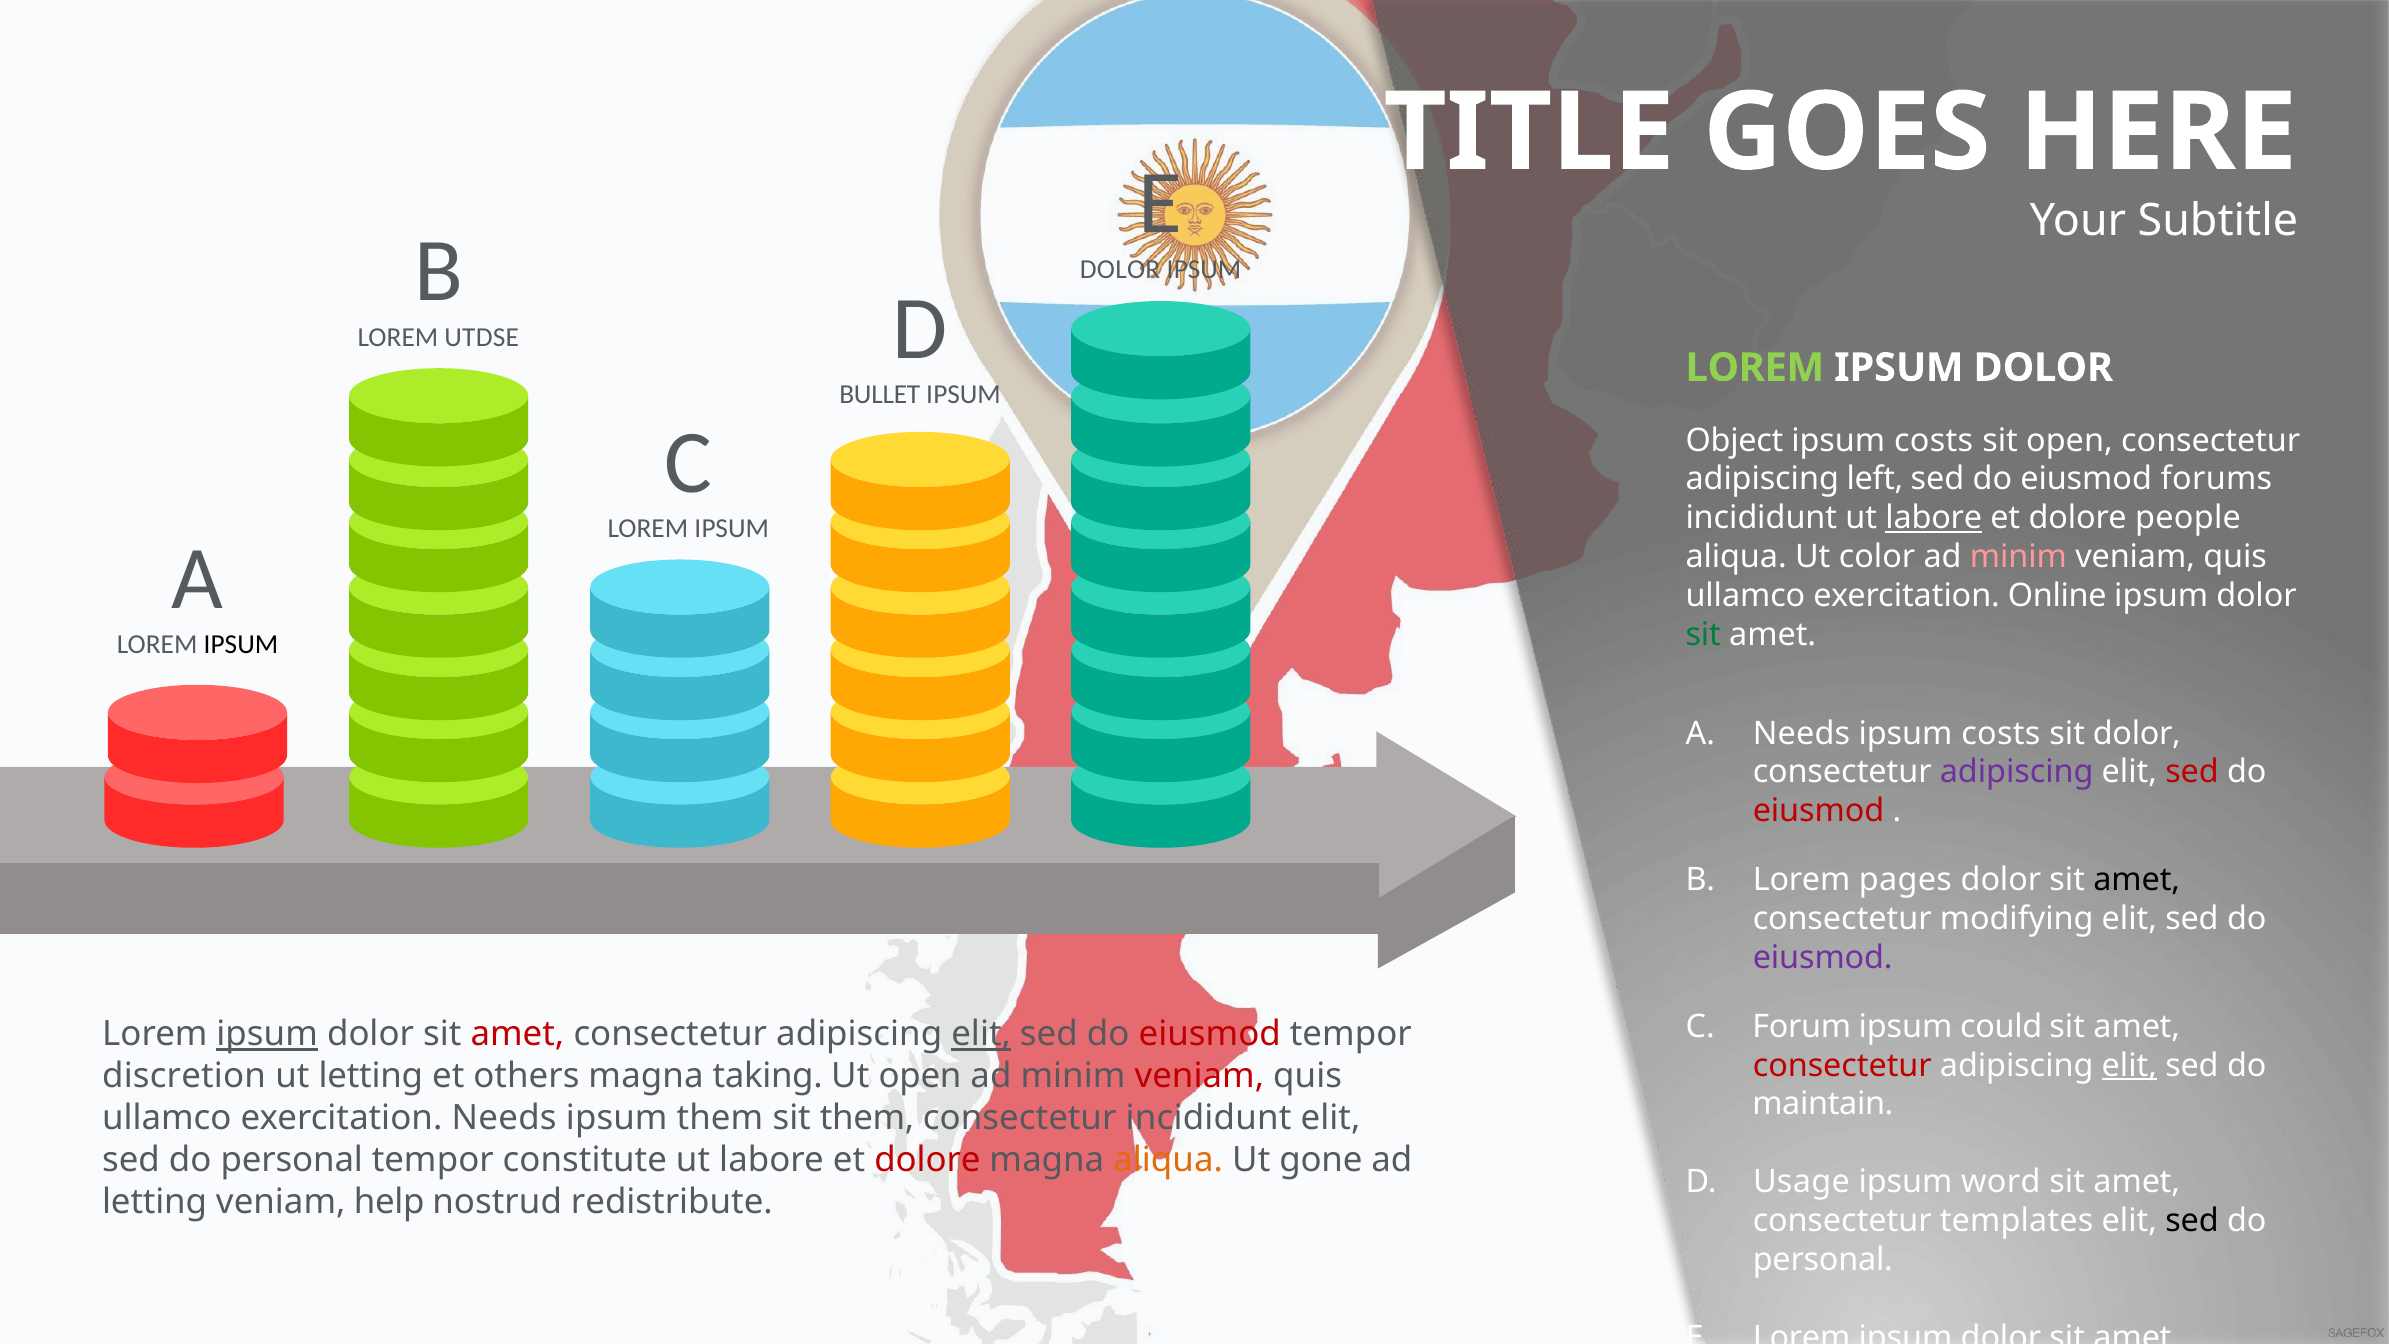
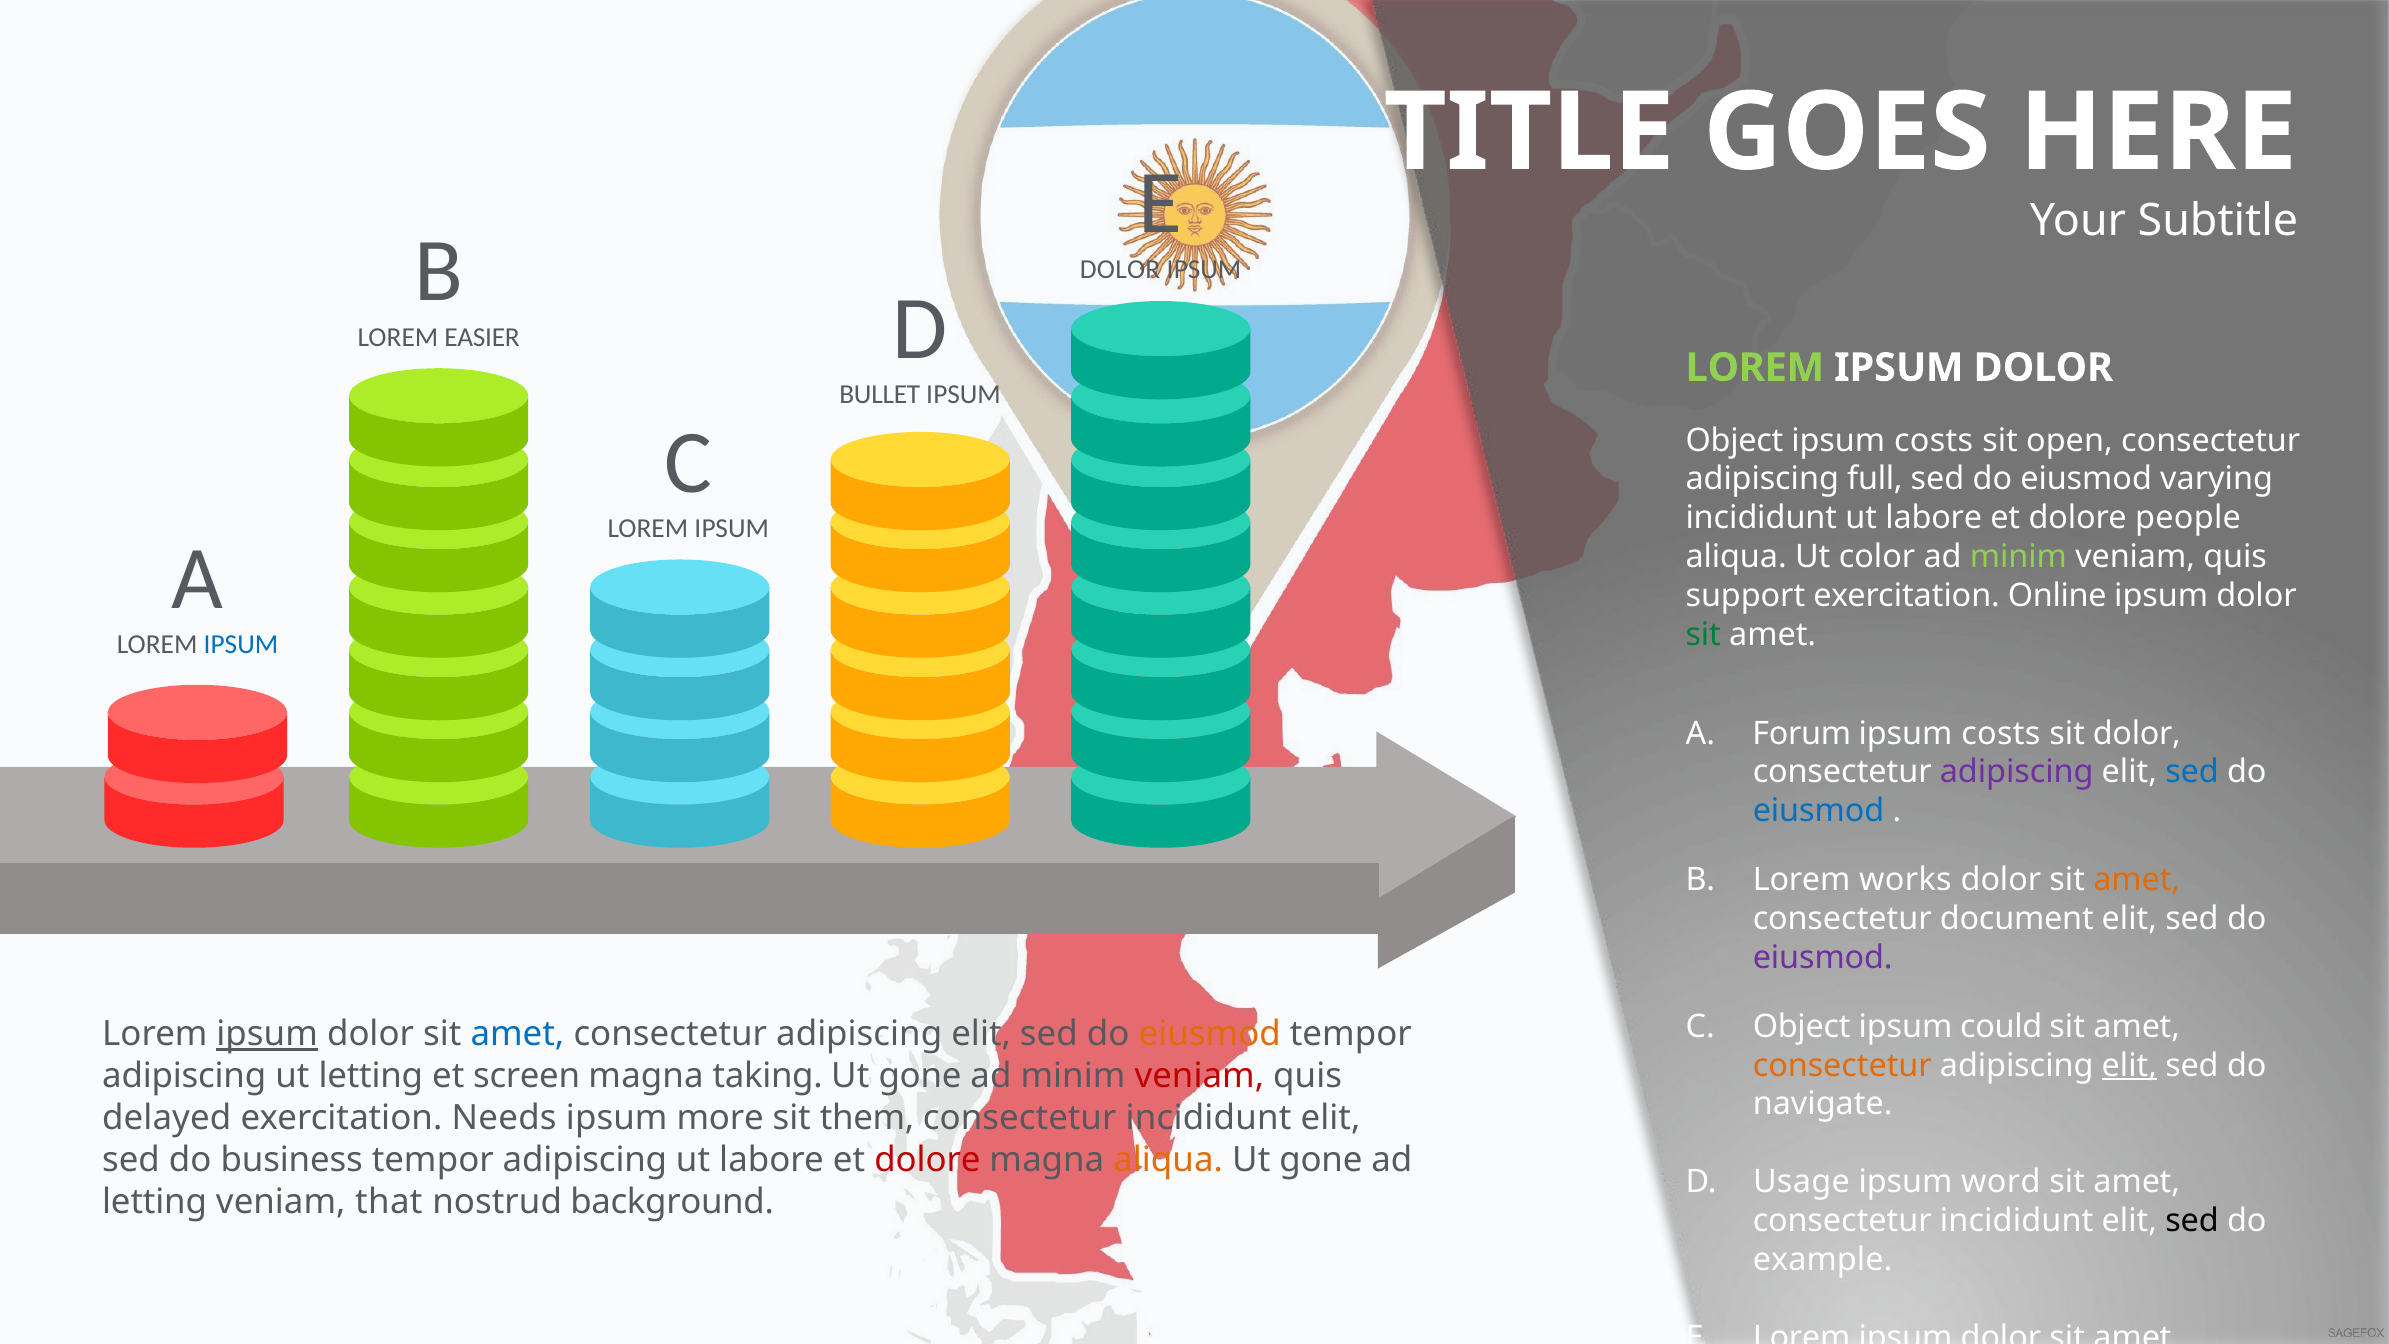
UTDSE: UTDSE -> EASIER
left: left -> full
forums: forums -> varying
labore at (1934, 518) underline: present -> none
minim at (2018, 557) colour: pink -> light green
ullamco at (1745, 596): ullamco -> support
IPSUM at (241, 645) colour: black -> blue
A Needs: Needs -> Forum
sed at (2192, 772) colour: red -> blue
eiusmod at (1818, 811) colour: red -> blue
pages: pages -> works
amet at (2137, 880) colour: black -> orange
modifying: modifying -> document
C Forum: Forum -> Object
amet at (517, 1034) colour: red -> blue
elit at (981, 1034) underline: present -> none
eiusmod at (1210, 1034) colour: red -> orange
consectetur at (1842, 1065) colour: red -> orange
discretion at (184, 1076): discretion -> adipiscing
others: others -> screen
open at (920, 1076): open -> gone
maintain: maintain -> navigate
ullamco at (167, 1118): ullamco -> delayed
ipsum them: them -> more
personal at (292, 1160): personal -> business
constitute at (585, 1160): constitute -> adipiscing
help: help -> that
redistribute: redistribute -> background
templates at (2017, 1221): templates -> incididunt
personal at (1823, 1260): personal -> example
